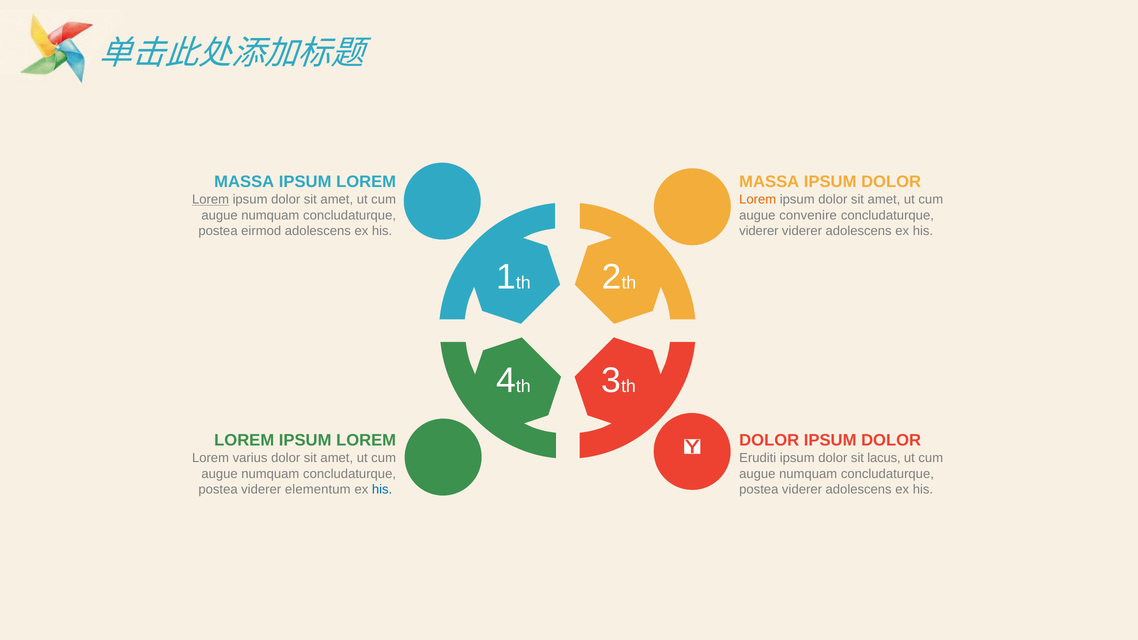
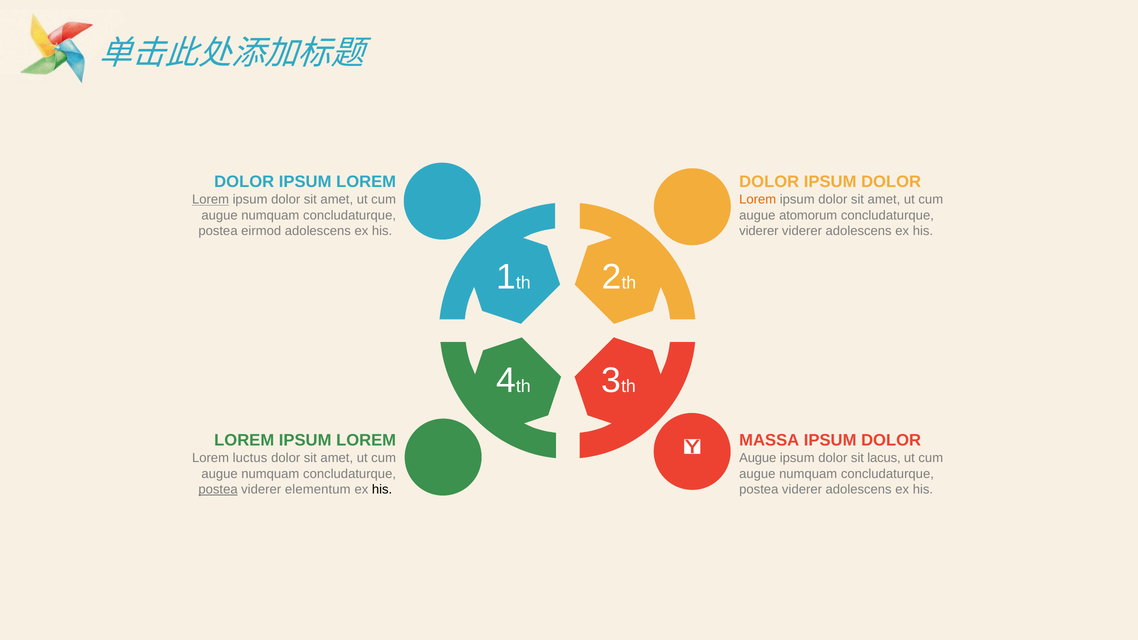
MASSA at (244, 182): MASSA -> DOLOR
MASSA at (769, 182): MASSA -> DOLOR
convenire: convenire -> atomorum
DOLOR at (769, 440): DOLOR -> MASSA
varius: varius -> luctus
Eruditi at (758, 458): Eruditi -> Augue
postea at (218, 489) underline: none -> present
his at (382, 489) colour: blue -> black
